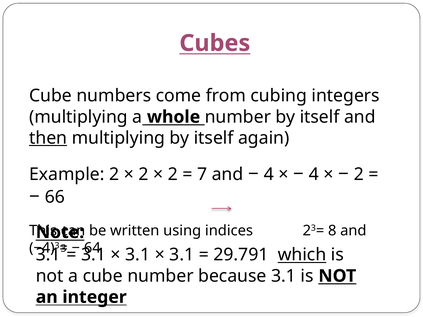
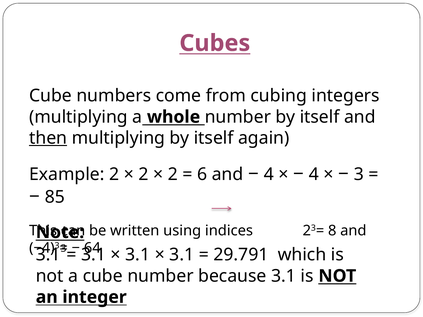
7: 7 -> 6
2 at (359, 175): 2 -> 3
66: 66 -> 85
which underline: present -> none
